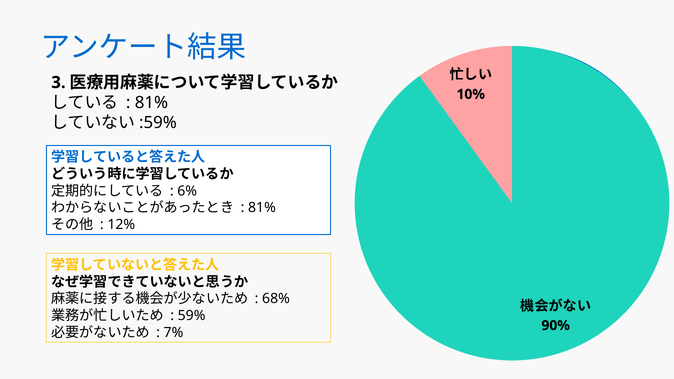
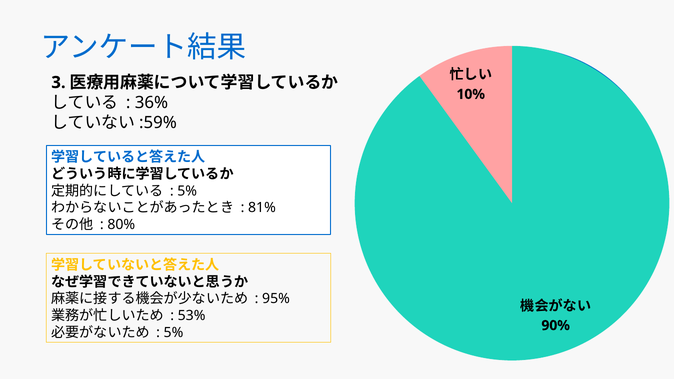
81% at (151, 103): 81% -> 36%
6% at (187, 191): 6% -> 5%
12% at (121, 225): 12% -> 80%
68%: 68% -> 95%
59% at (192, 316): 59% -> 53%
7% at (173, 333): 7% -> 5%
